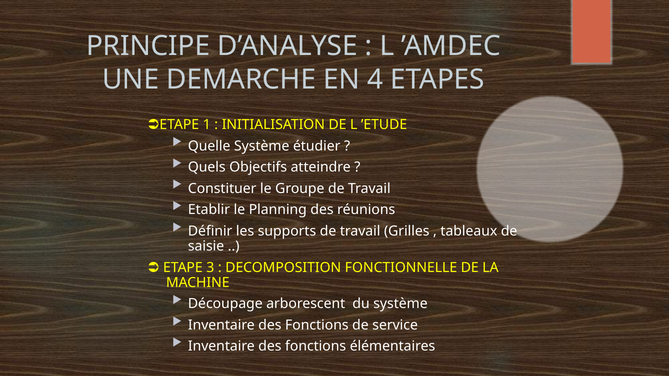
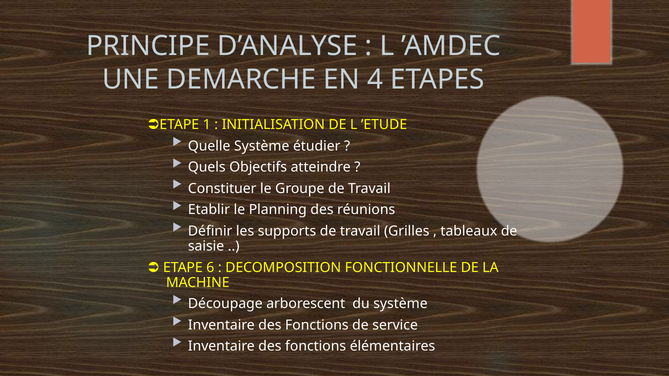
3: 3 -> 6
